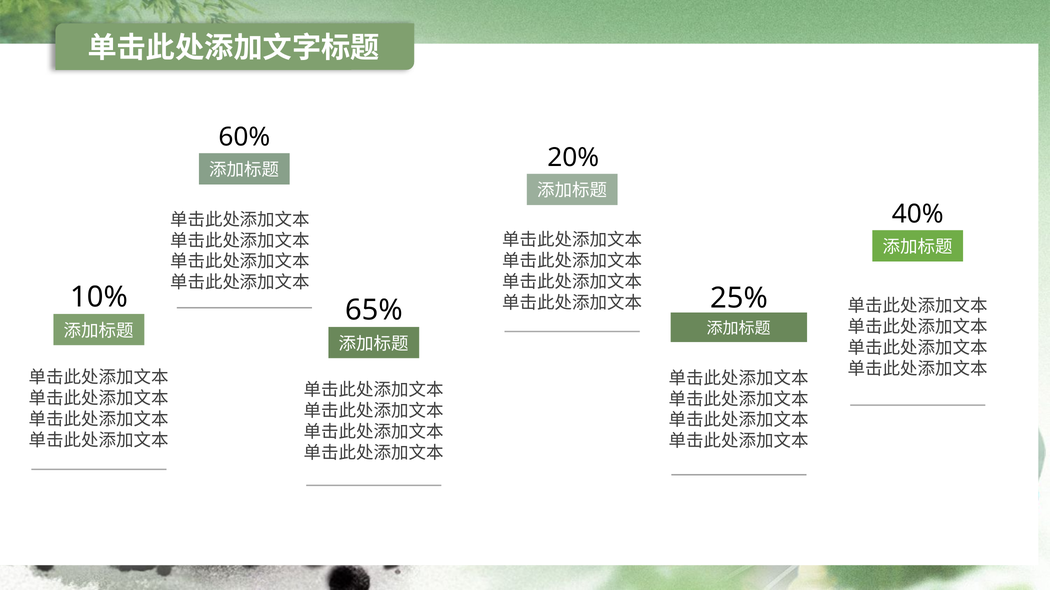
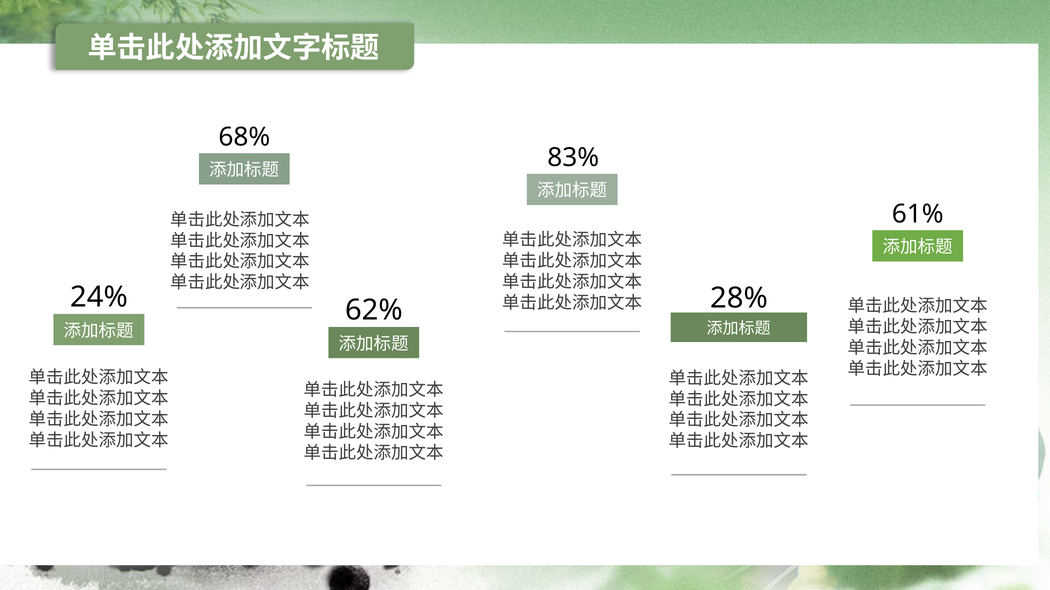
60%: 60% -> 68%
20%: 20% -> 83%
40%: 40% -> 61%
10%: 10% -> 24%
25%: 25% -> 28%
65%: 65% -> 62%
